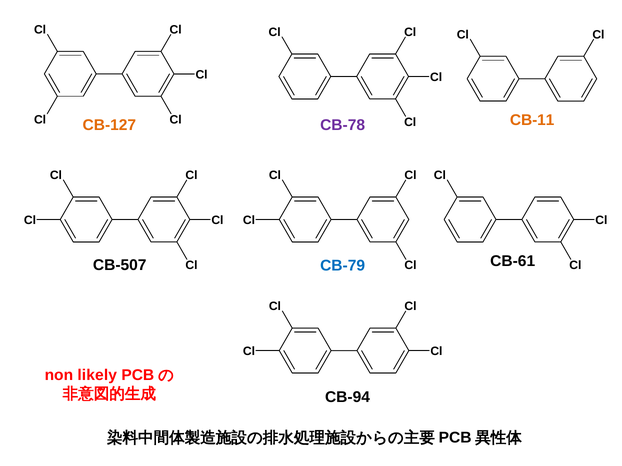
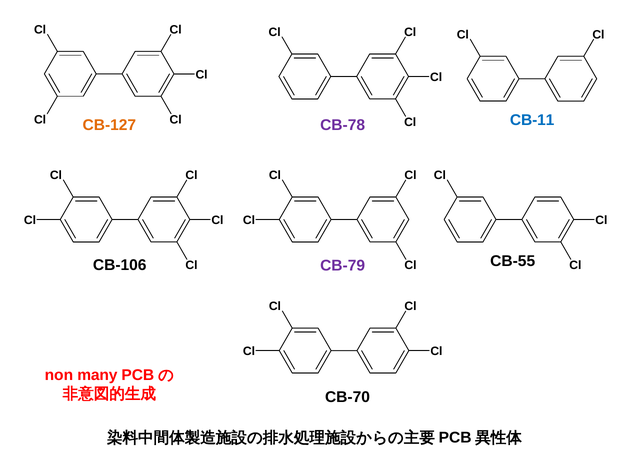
CB-11 colour: orange -> blue
CB-61: CB-61 -> CB-55
CB-507: CB-507 -> CB-106
CB-79 colour: blue -> purple
likely: likely -> many
CB-94: CB-94 -> CB-70
